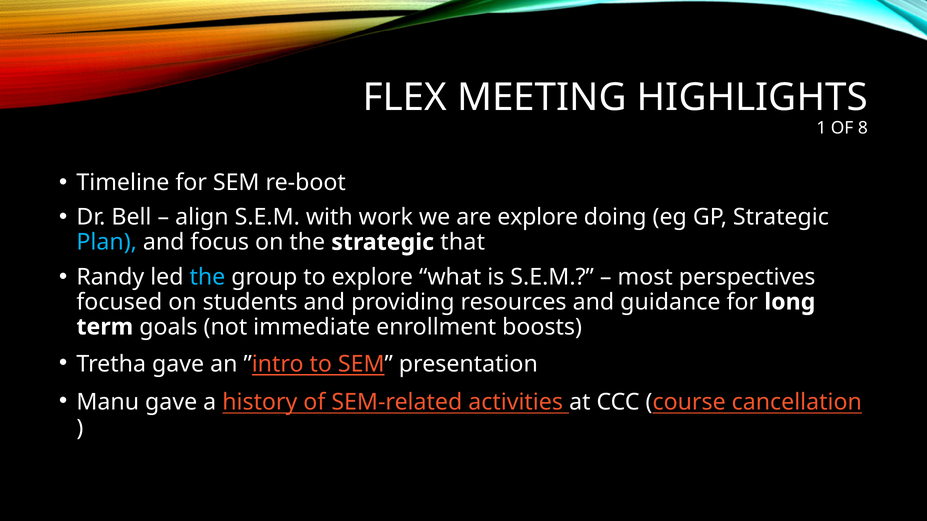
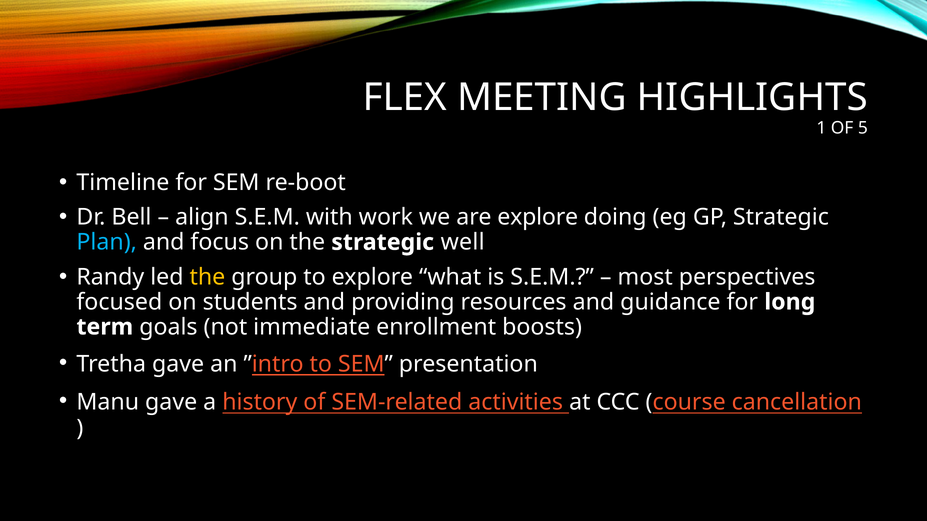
8: 8 -> 5
that: that -> well
the at (207, 277) colour: light blue -> yellow
